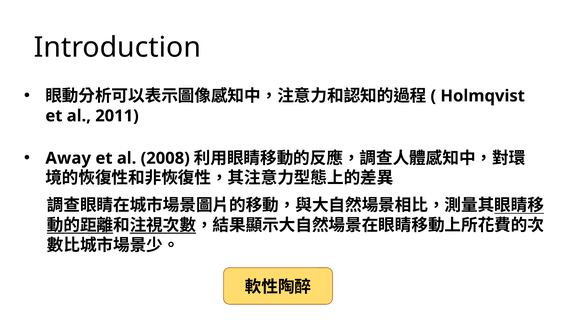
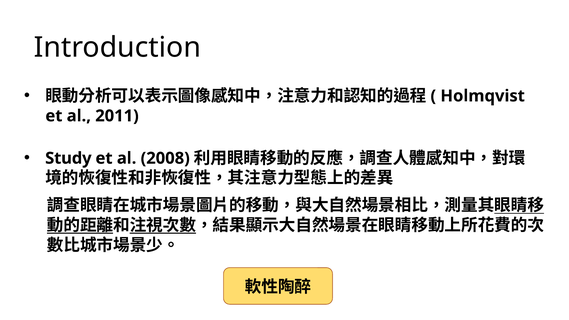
Away: Away -> Study
